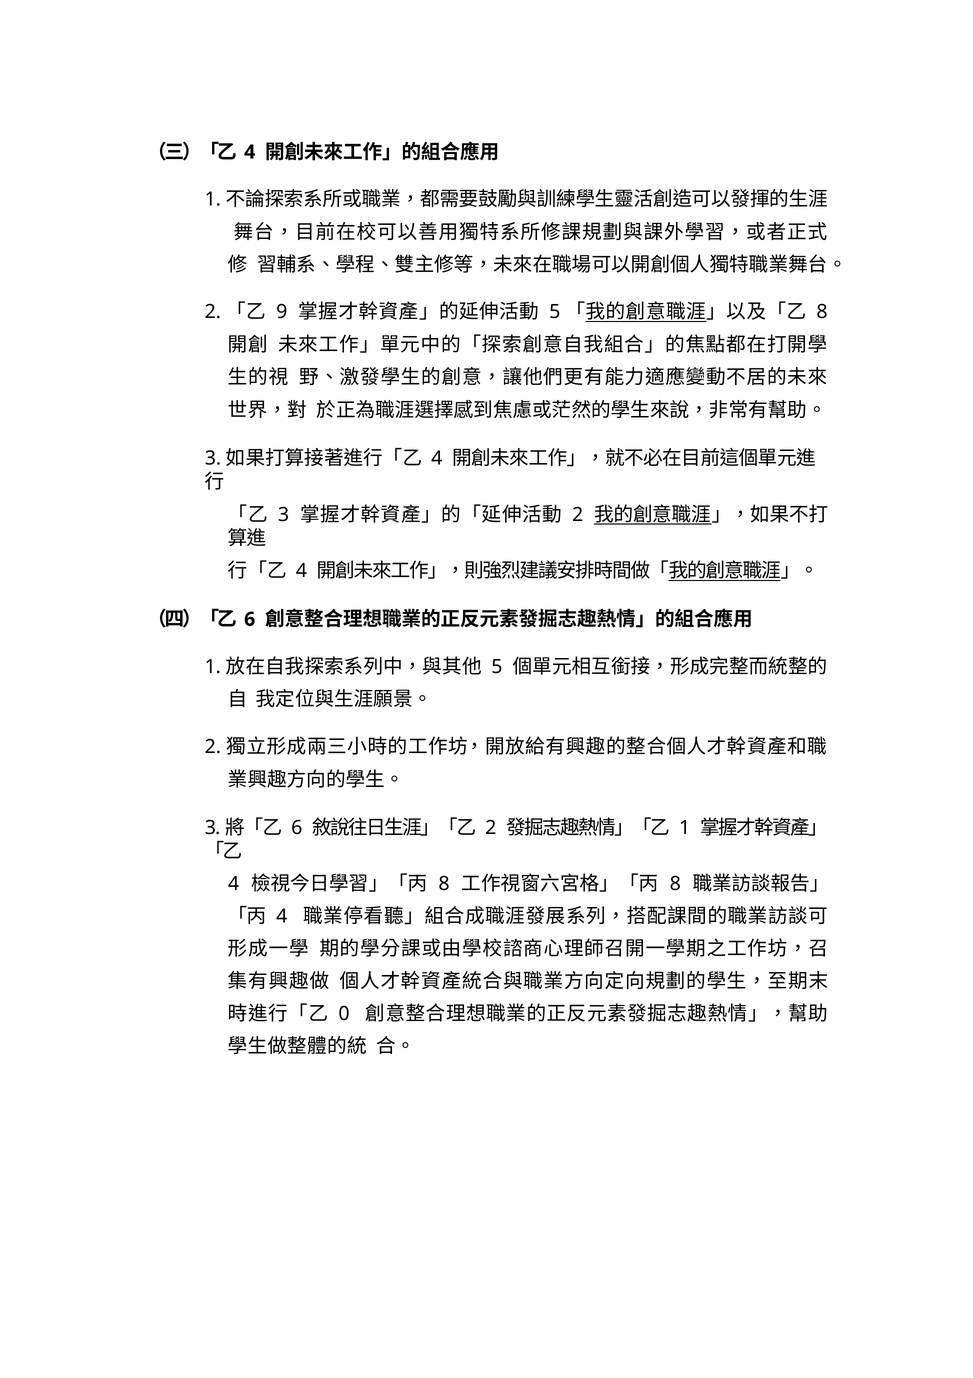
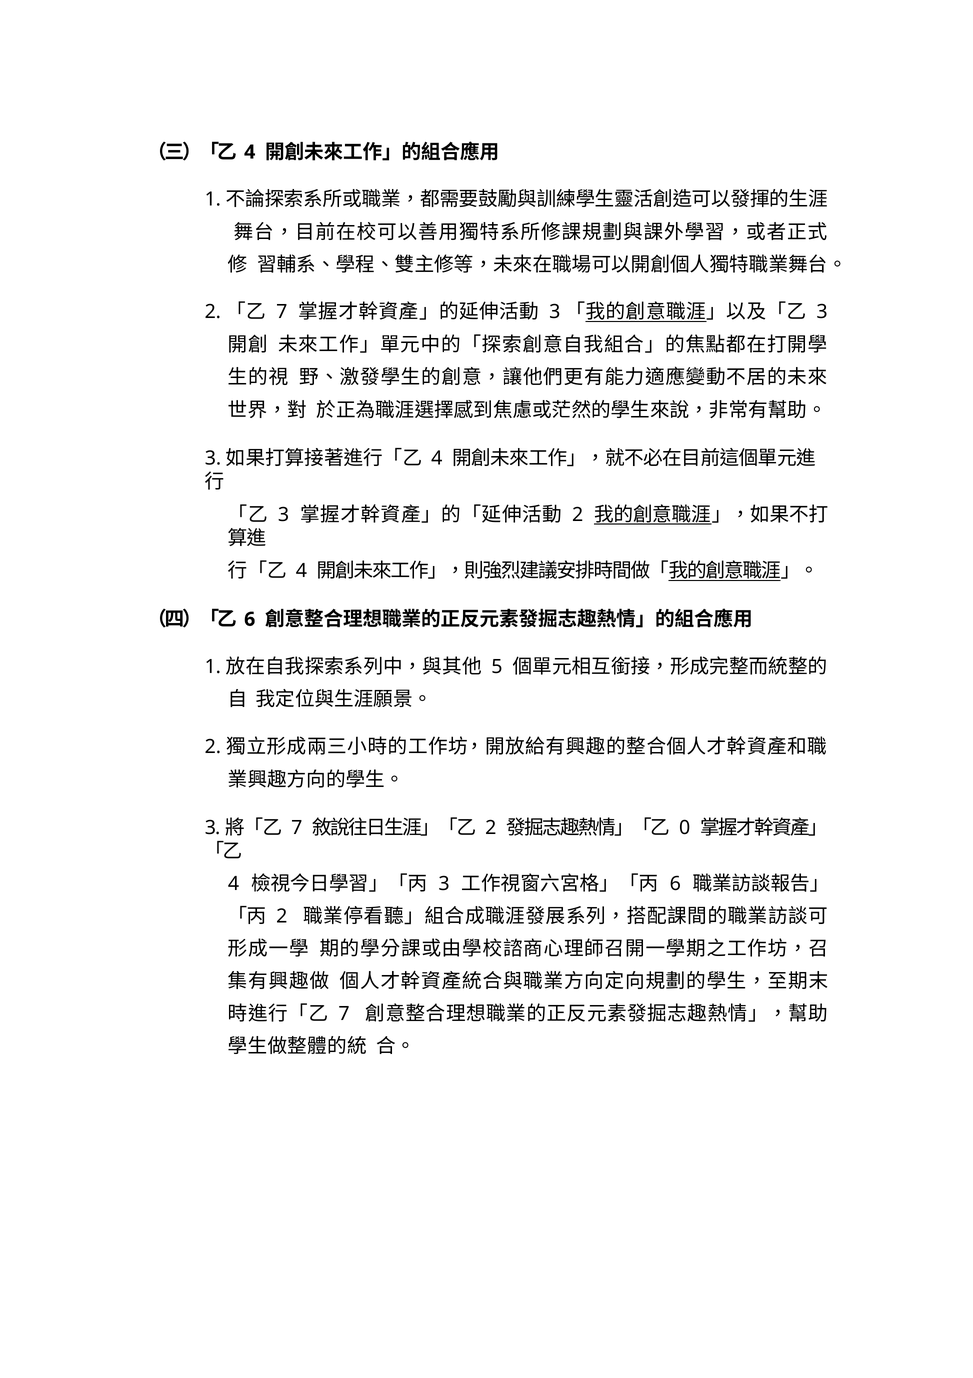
9 at (282, 312): 9 -> 7
5 at (555, 312): 5 -> 3
8 at (822, 312): 8 -> 3
6 at (297, 828): 6 -> 7
1 at (685, 828): 1 -> 0
8 at (444, 884): 8 -> 3
8 at (675, 884): 8 -> 6
4 at (282, 916): 4 -> 2
0 at (344, 1014): 0 -> 7
